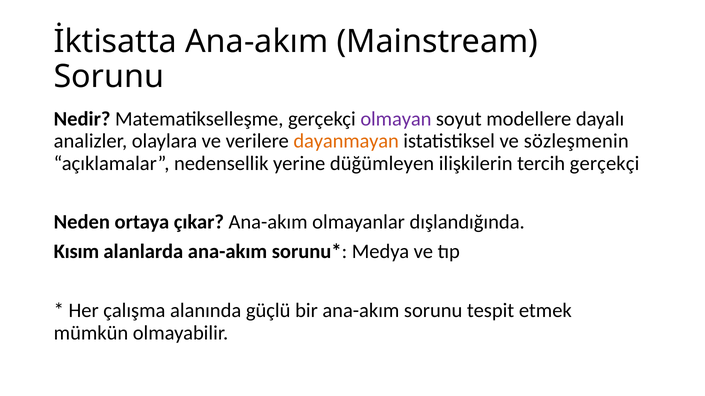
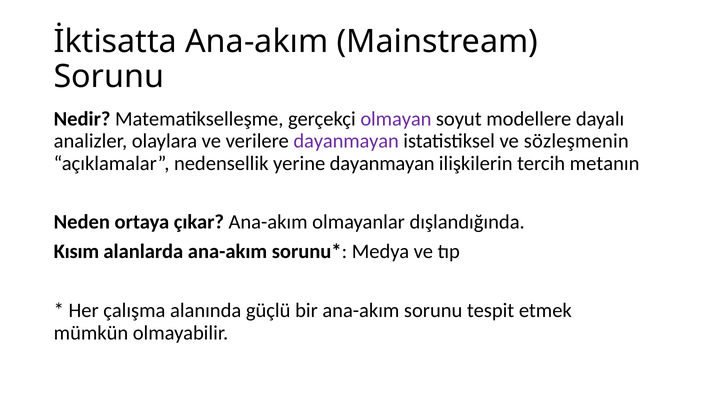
dayanmayan at (346, 141) colour: orange -> purple
yerine düğümleyen: düğümleyen -> dayanmayan
tercih gerçekçi: gerçekçi -> metanın
